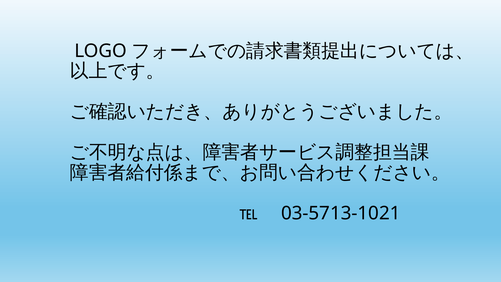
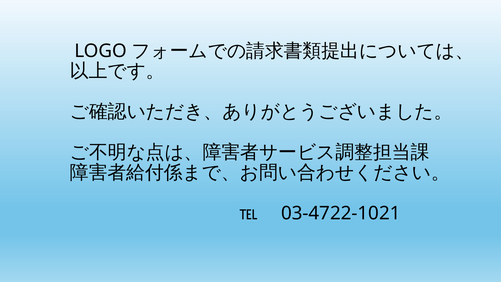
03-5713-1021: 03-5713-1021 -> 03-4722-1021
